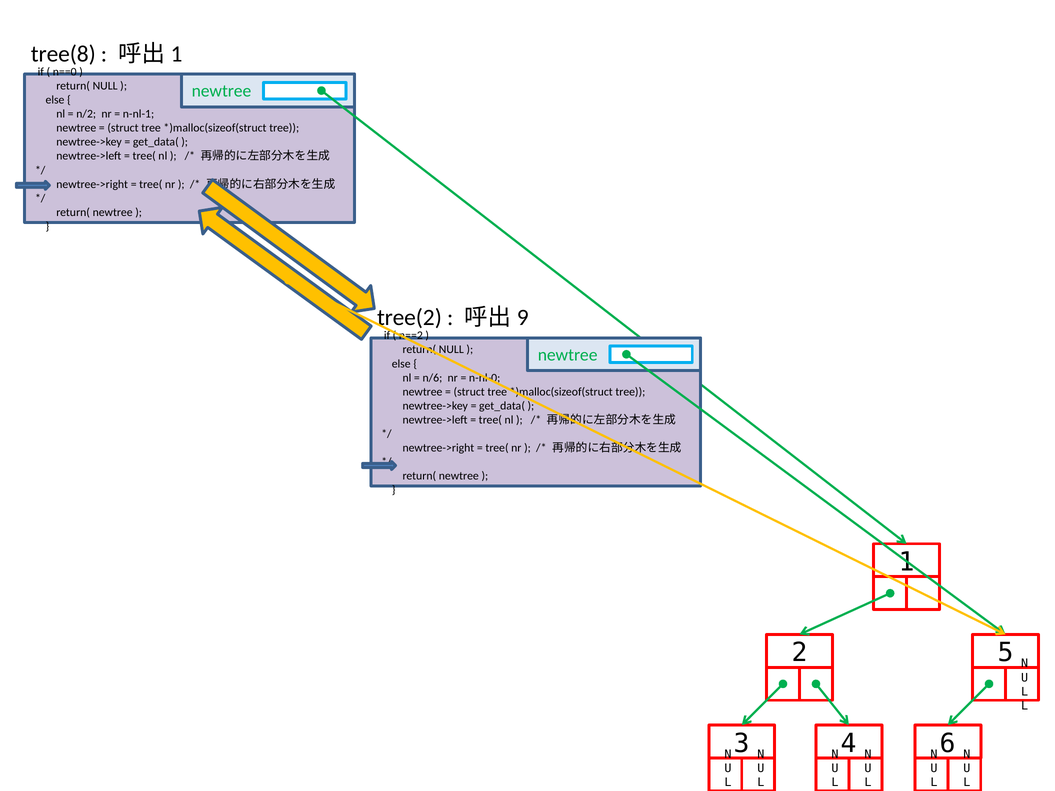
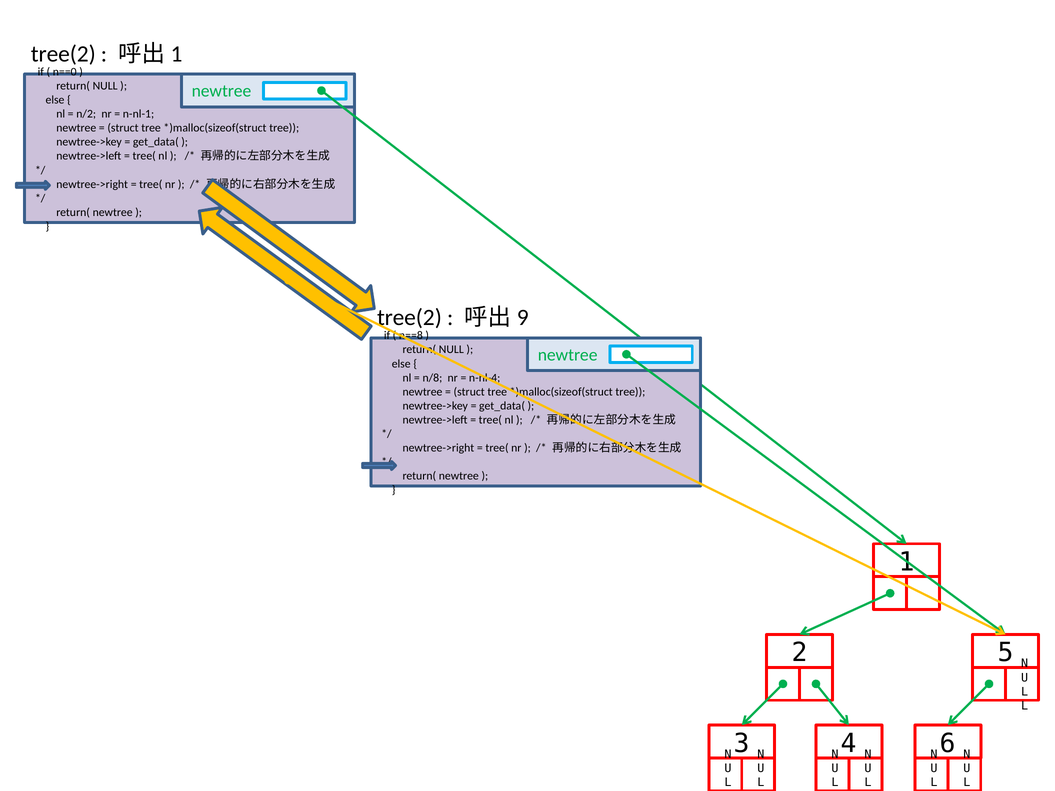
tree(8 at (63, 54): tree(8 -> tree(2
n==2: n==2 -> n==8
n/6: n/6 -> n/8
n-nl-0: n-nl-0 -> n-nl-4
